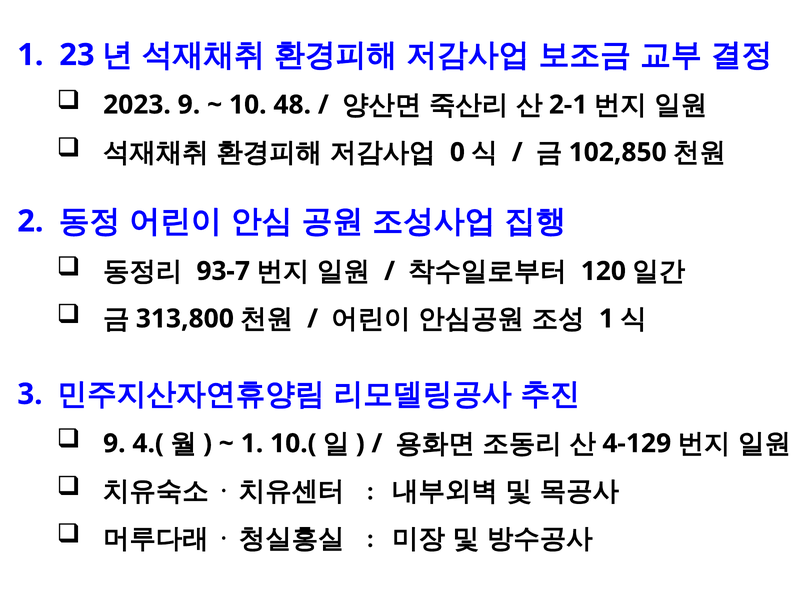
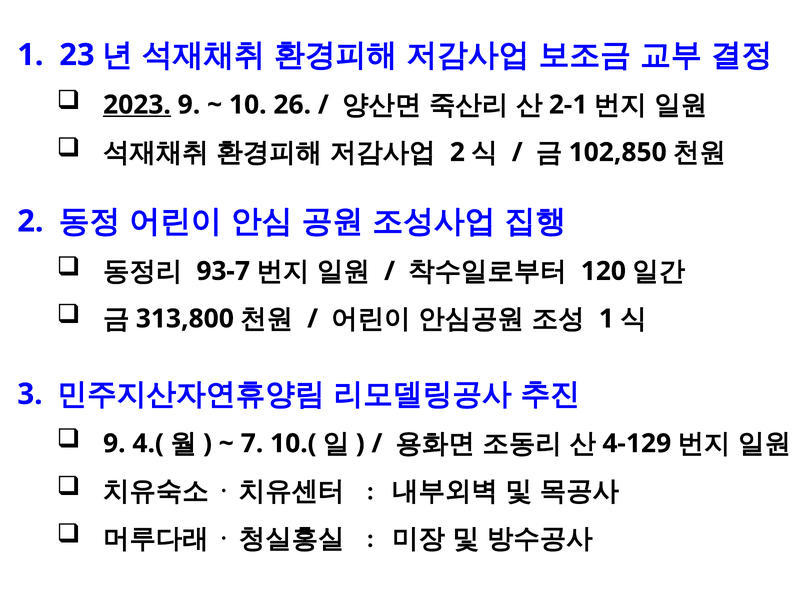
2023 underline: none -> present
48: 48 -> 26
0 at (457, 152): 0 -> 2
1 at (252, 443): 1 -> 7
